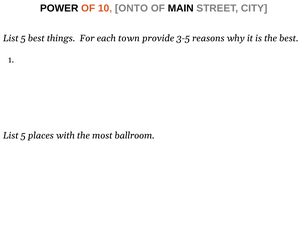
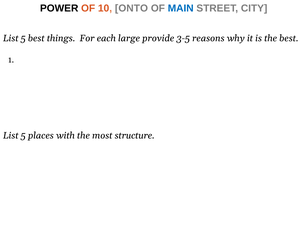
MAIN colour: black -> blue
town: town -> large
ballroom: ballroom -> structure
